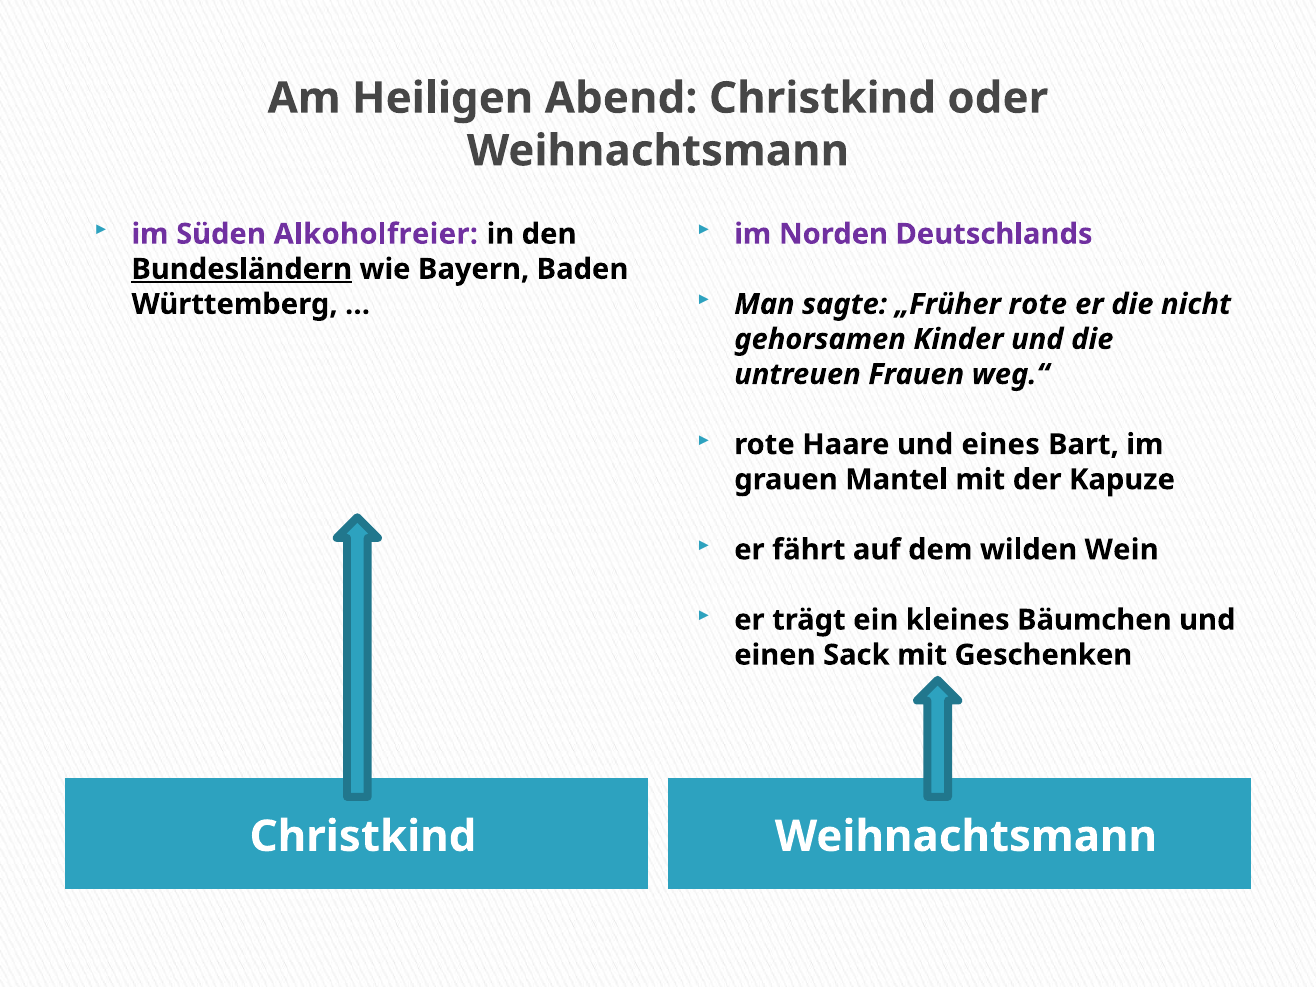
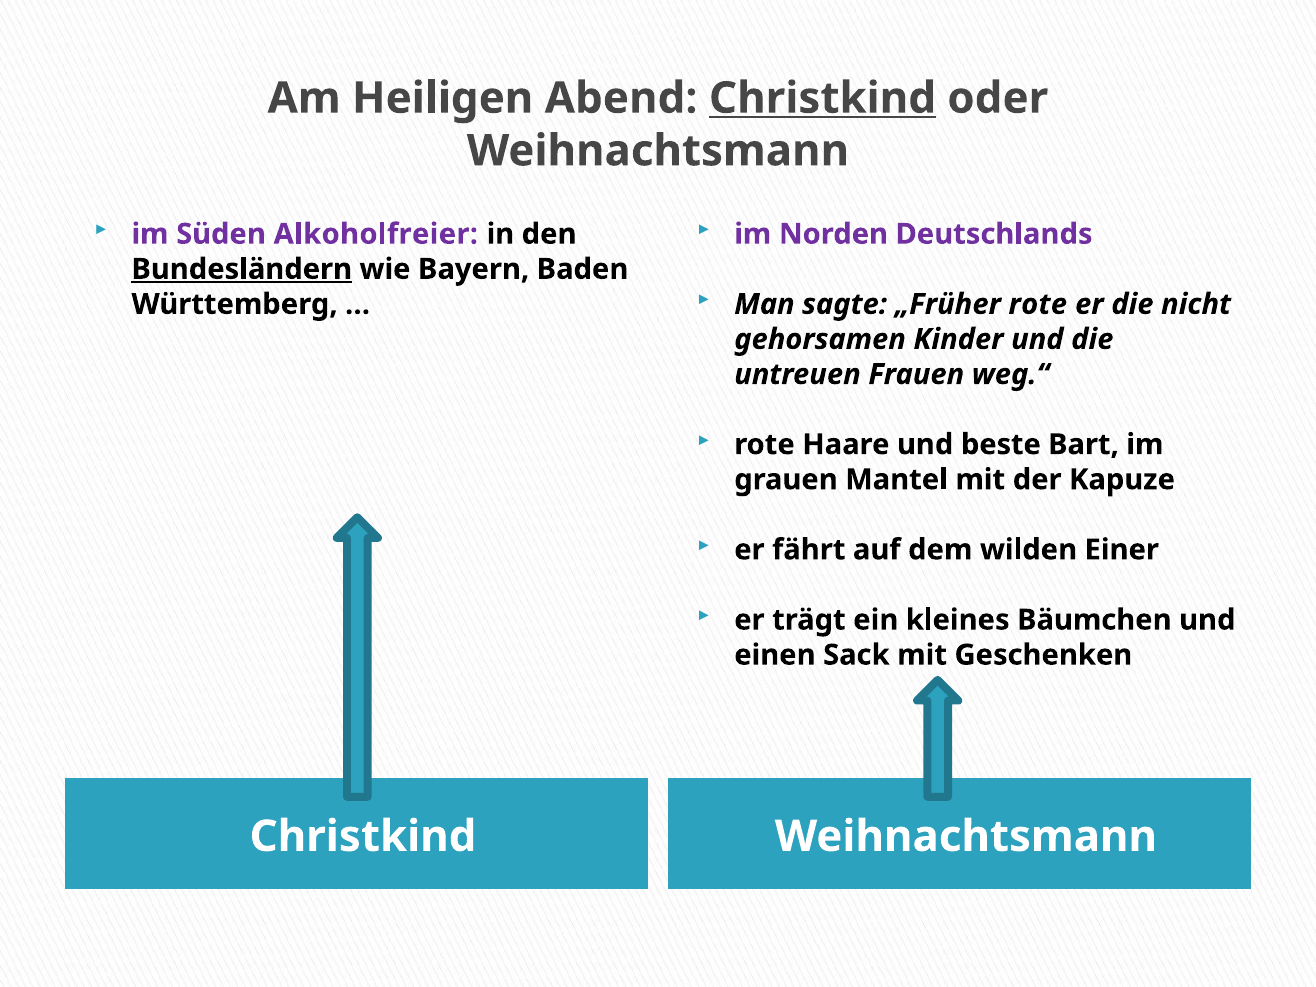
Christkind at (822, 98) underline: none -> present
eines: eines -> beste
Wein: Wein -> Einer
